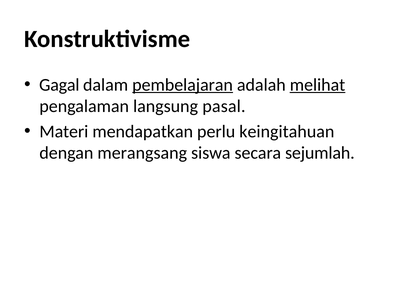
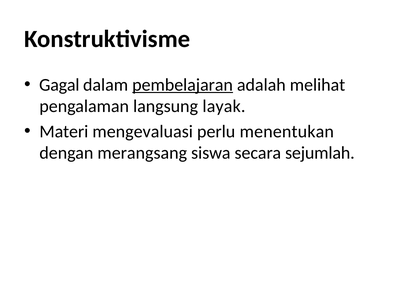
melihat underline: present -> none
pasal: pasal -> layak
mendapatkan: mendapatkan -> mengevaluasi
keingitahuan: keingitahuan -> menentukan
